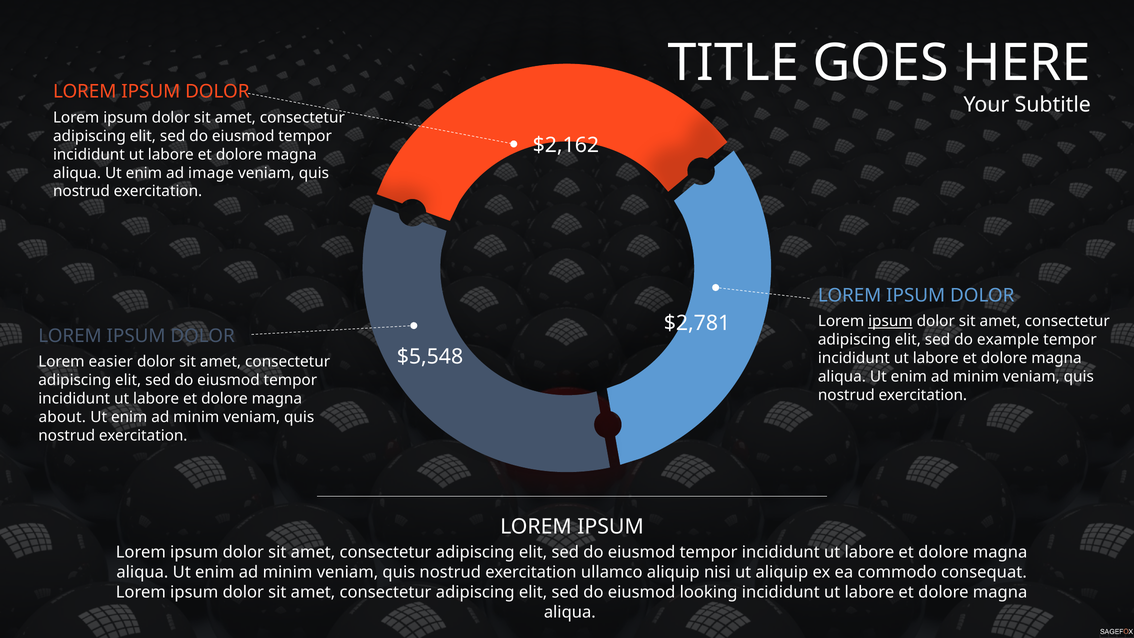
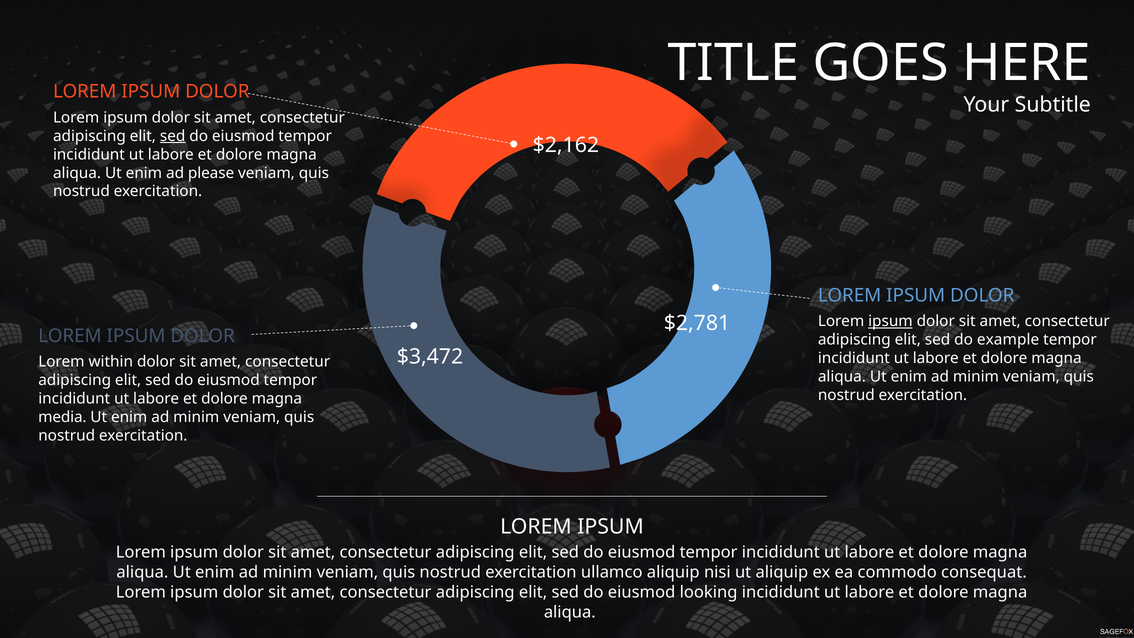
sed at (173, 136) underline: none -> present
image: image -> please
$5,548: $5,548 -> $3,472
easier: easier -> within
about: about -> media
